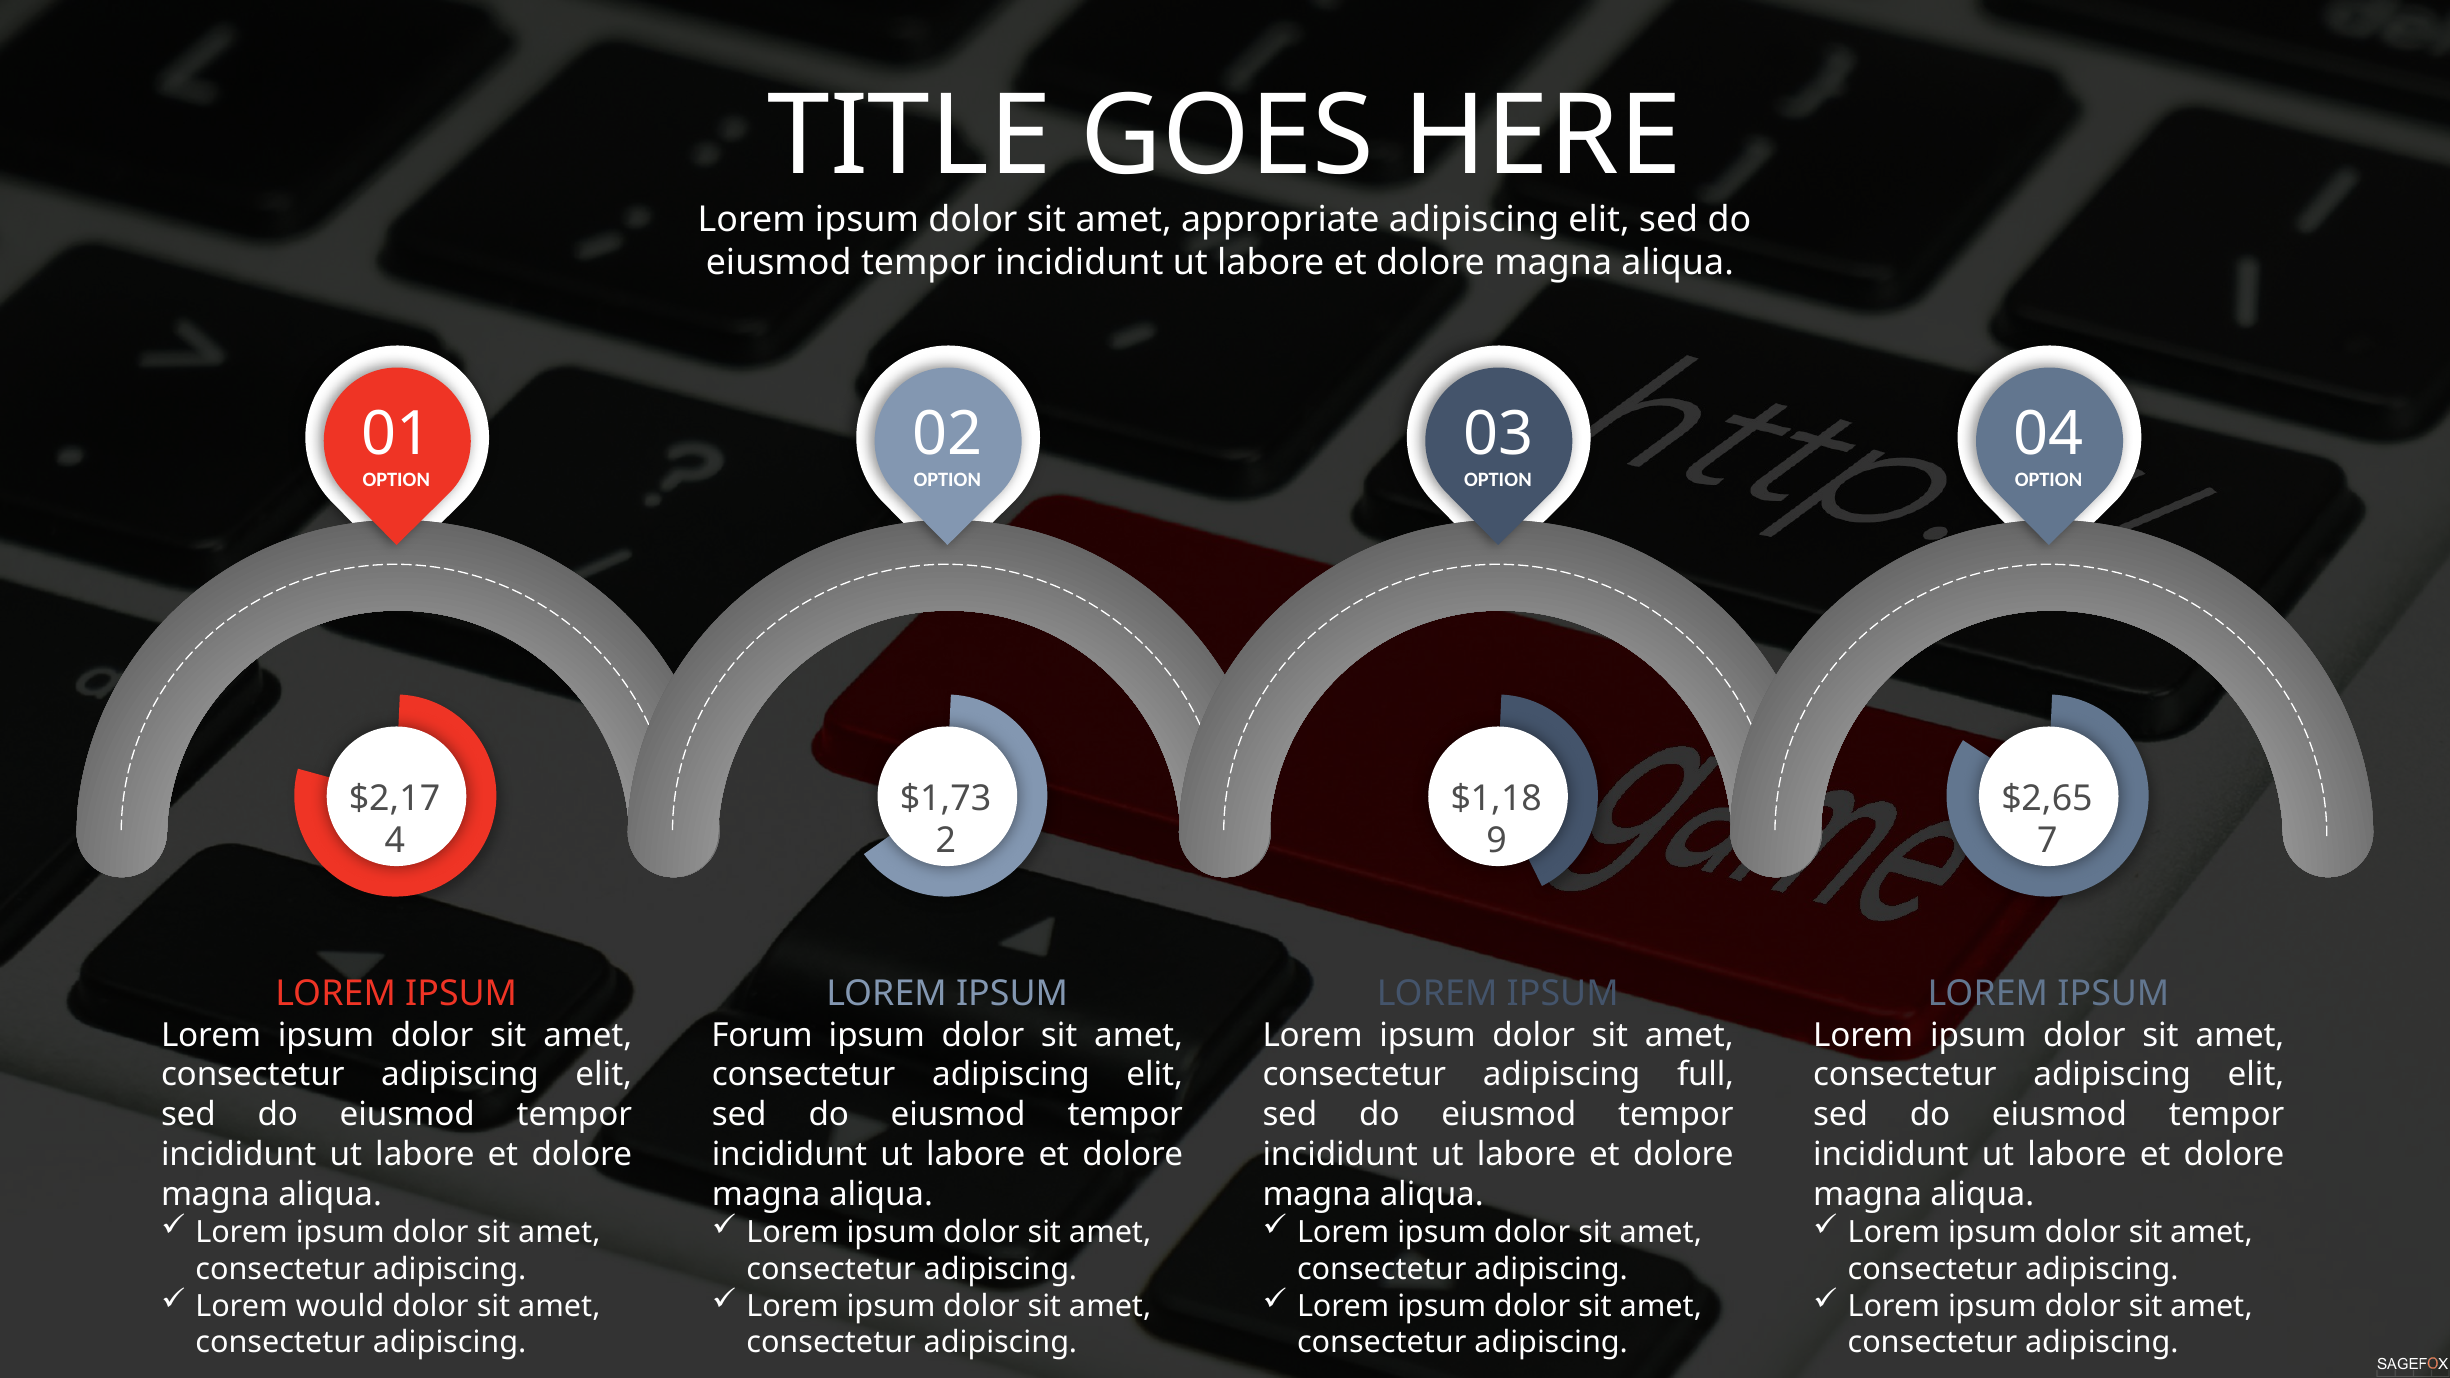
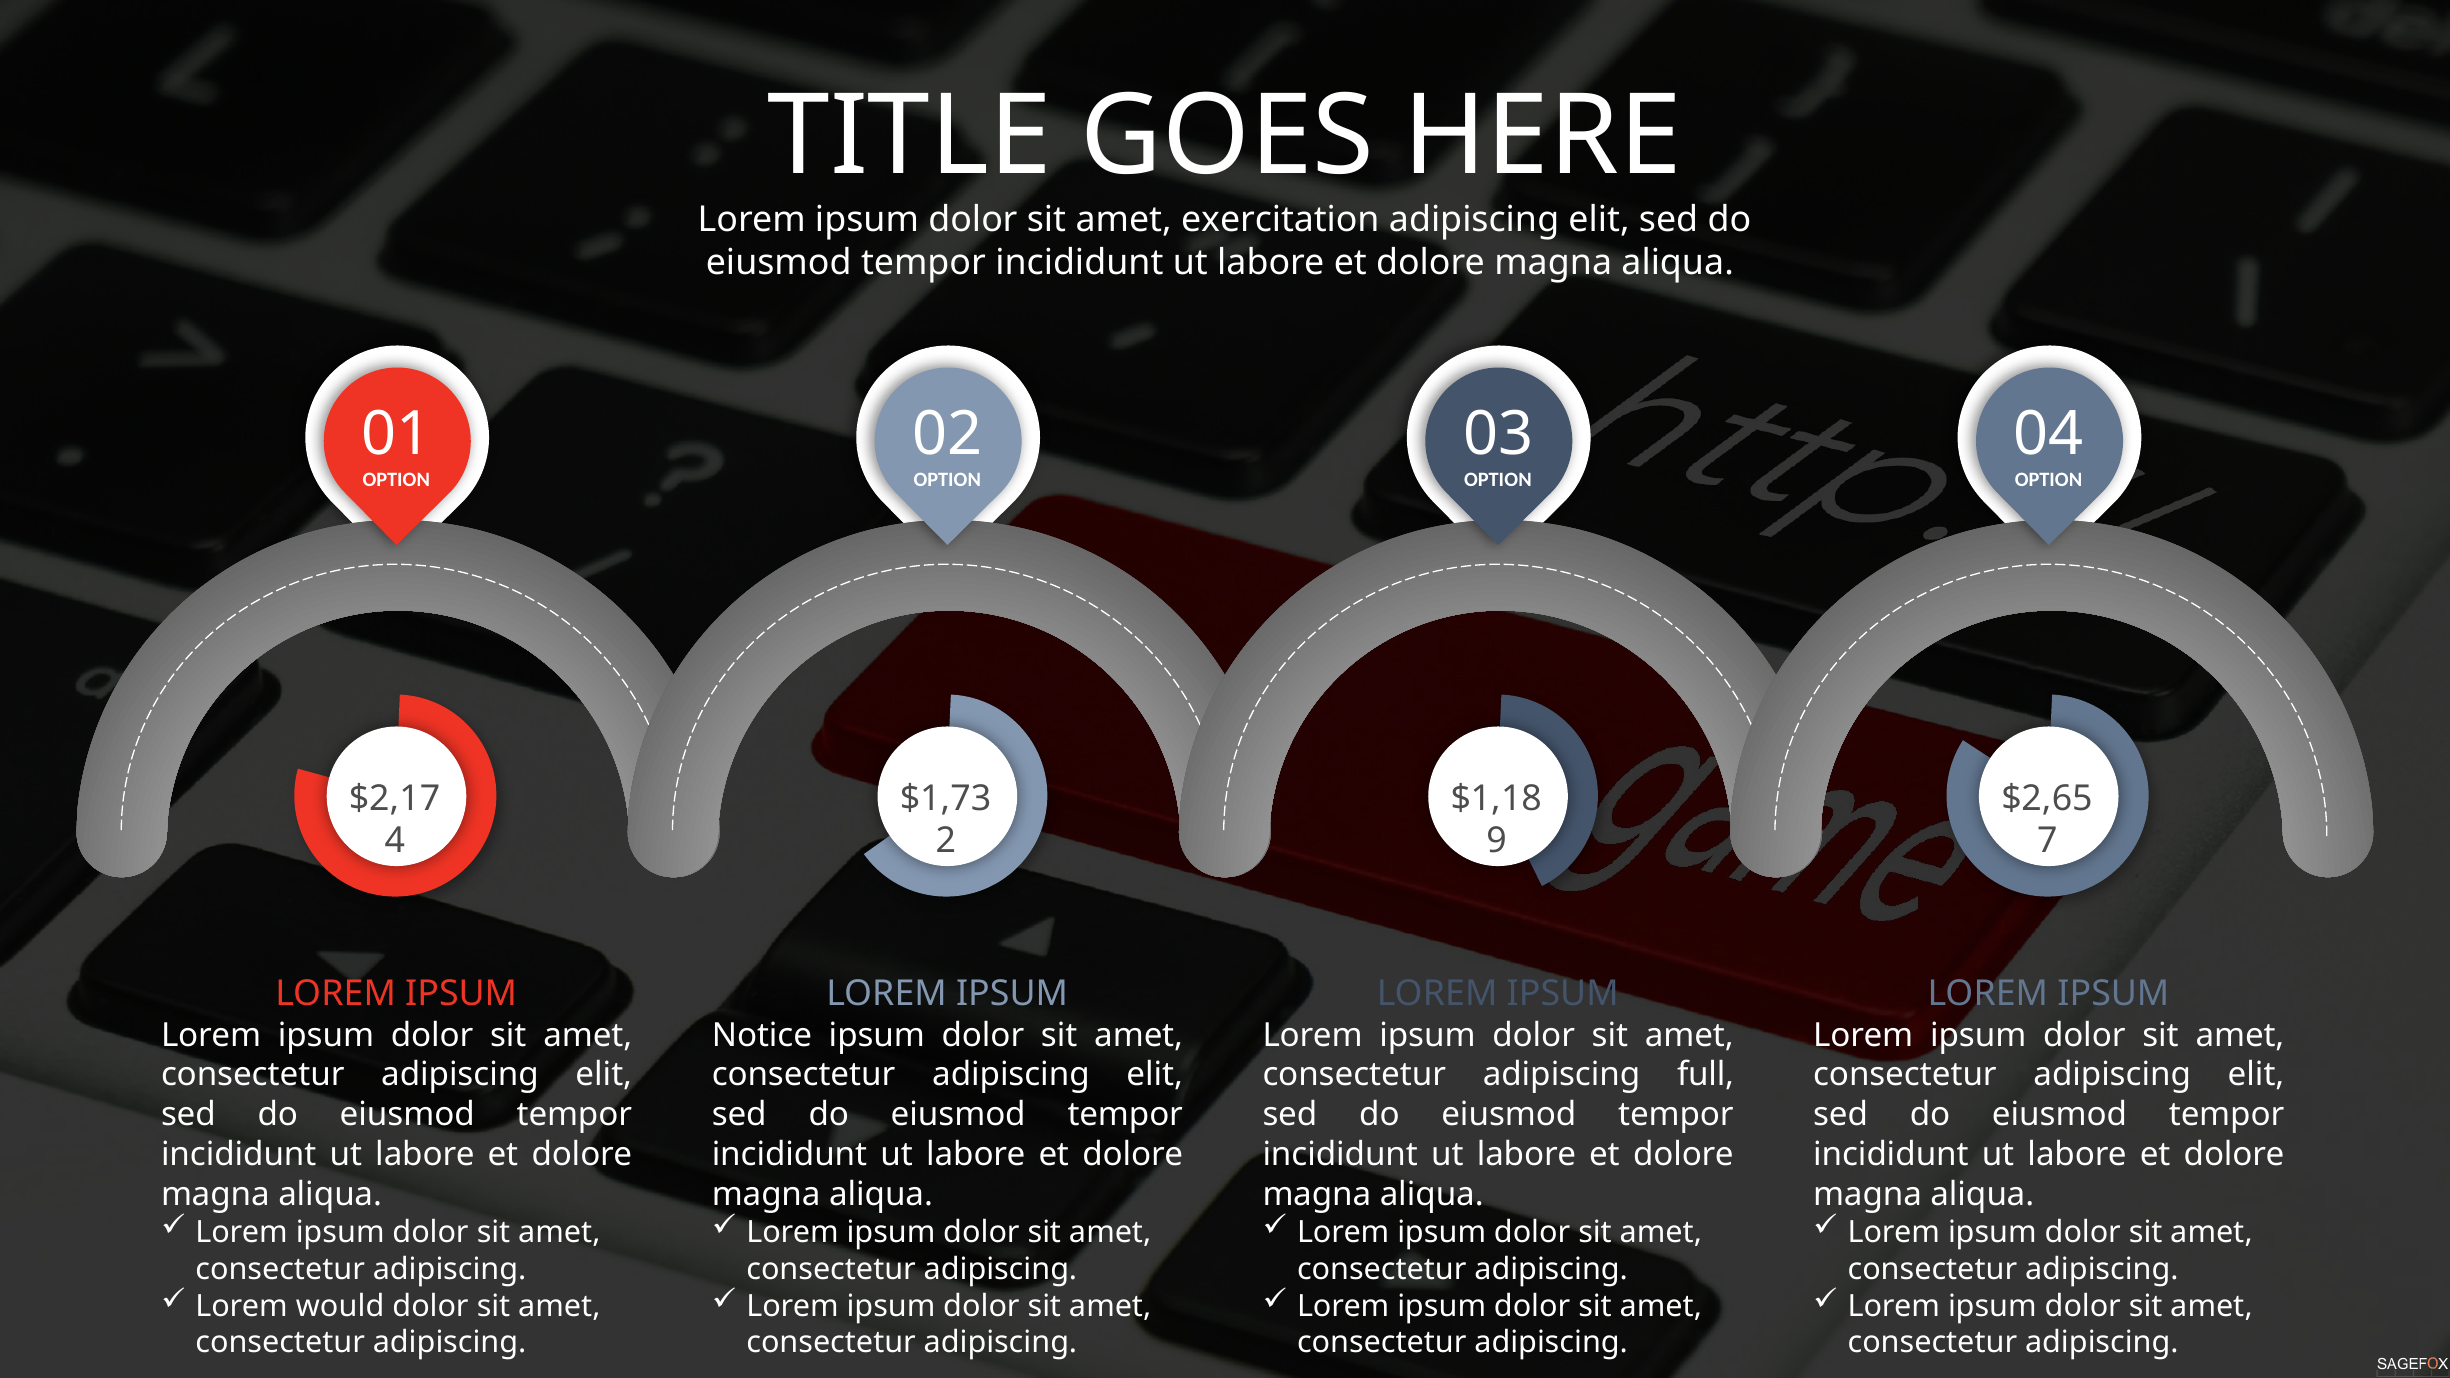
appropriate: appropriate -> exercitation
Forum: Forum -> Notice
